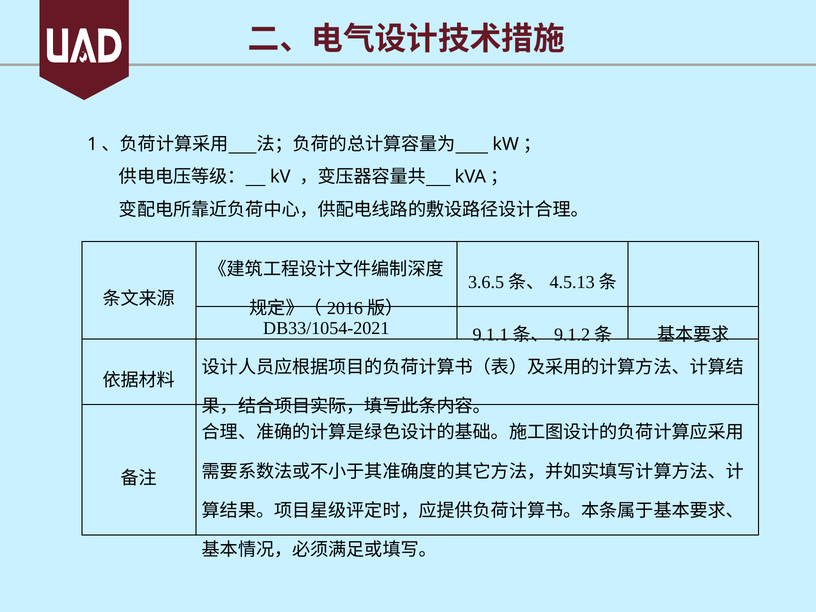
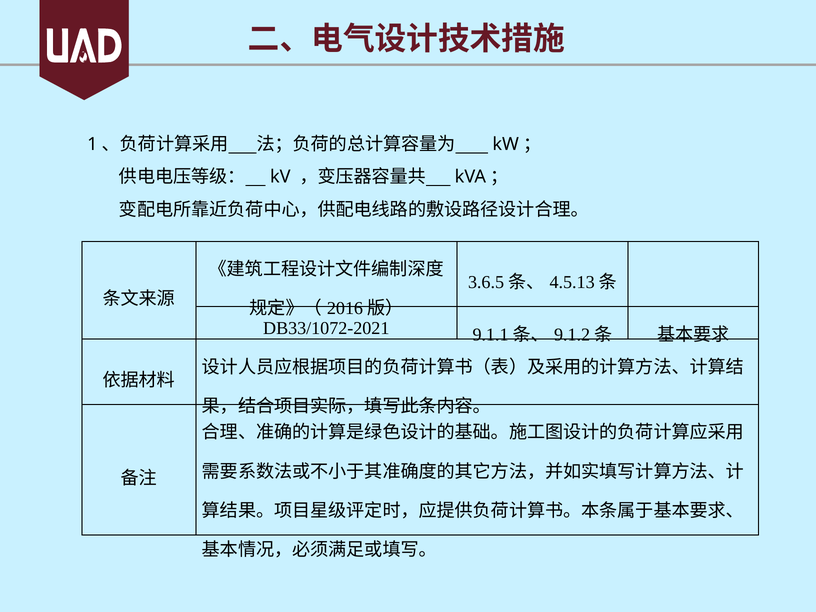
DB33/1054-2021: DB33/1054-2021 -> DB33/1072-2021
